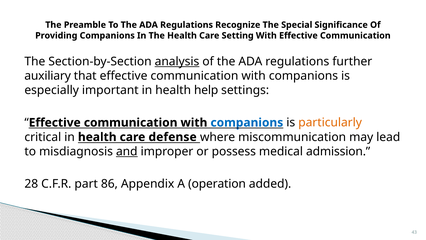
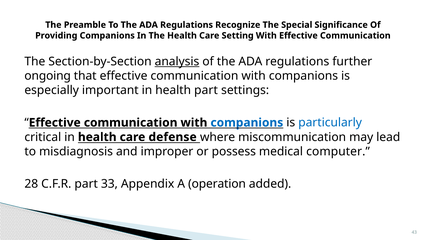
auxiliary: auxiliary -> ongoing
health help: help -> part
particularly colour: orange -> blue
and underline: present -> none
admission: admission -> computer
86: 86 -> 33
